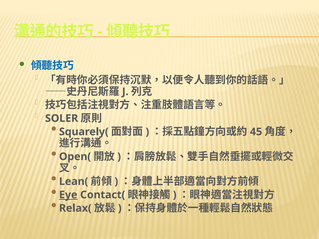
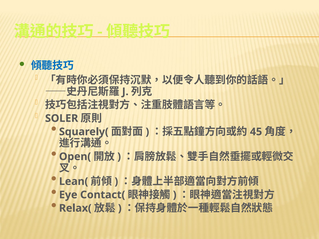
Eye underline: present -> none
